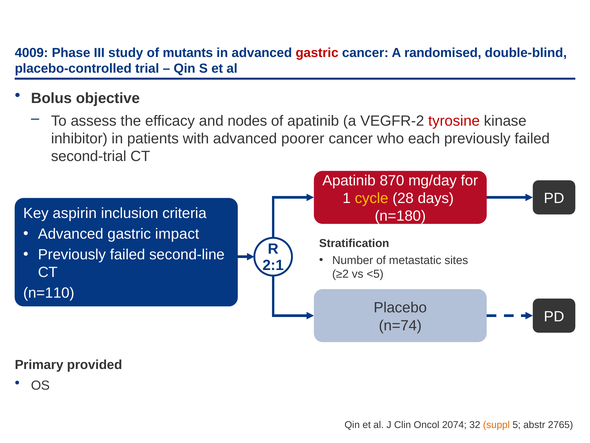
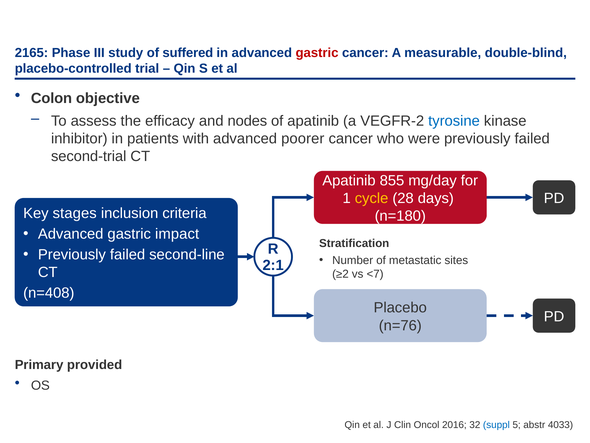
4009: 4009 -> 2165
mutants: mutants -> suffered
randomised: randomised -> measurable
Bolus: Bolus -> Colon
tyrosine colour: red -> blue
each: each -> were
870: 870 -> 855
aspirin: aspirin -> stages
<5: <5 -> <7
n=110: n=110 -> n=408
n=74: n=74 -> n=76
2074: 2074 -> 2016
suppl colour: orange -> blue
2765: 2765 -> 4033
